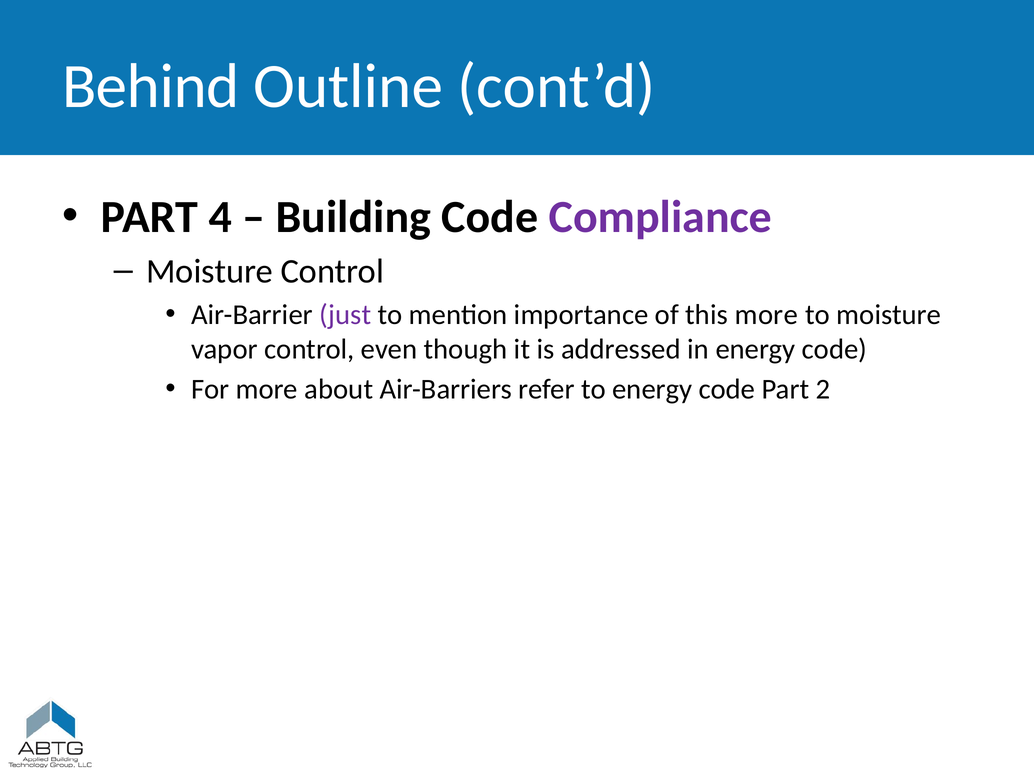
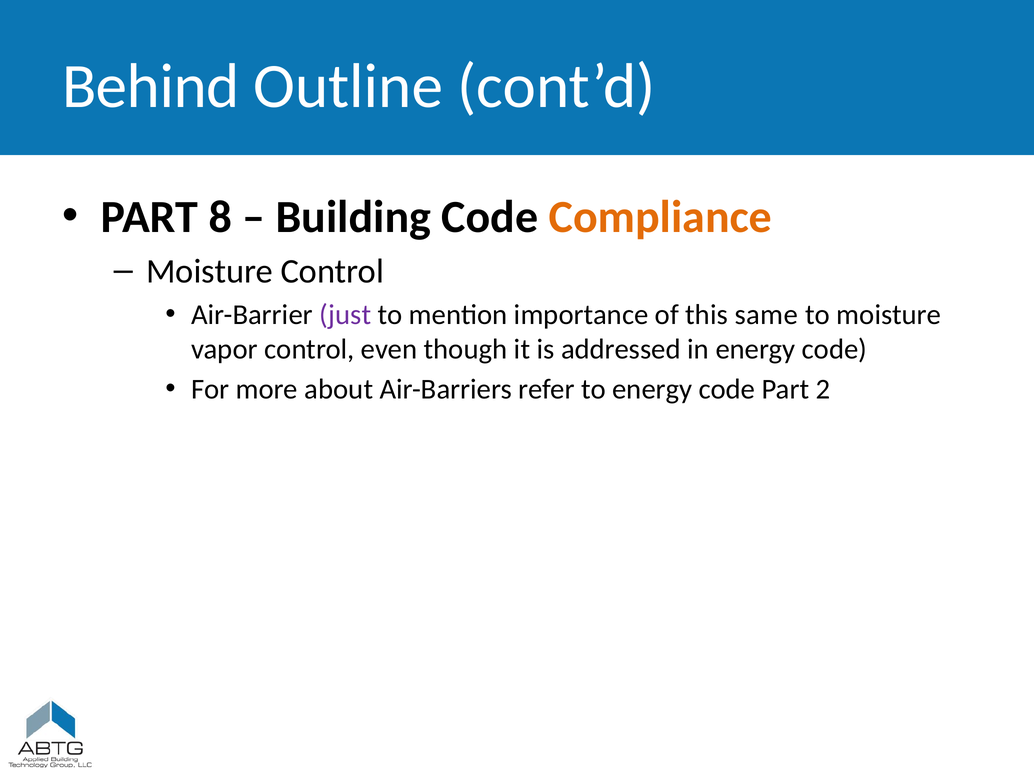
4: 4 -> 8
Compliance colour: purple -> orange
this more: more -> same
